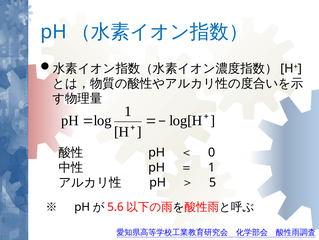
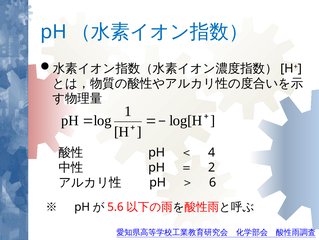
0: 0 -> 4
1 at (212, 167): 1 -> 2
5: 5 -> 6
